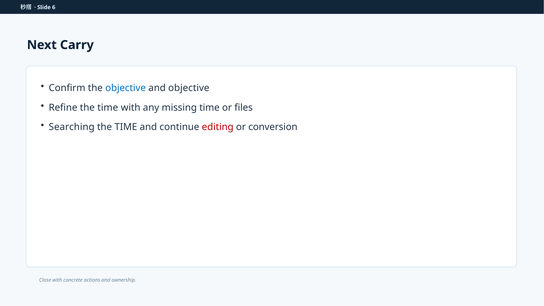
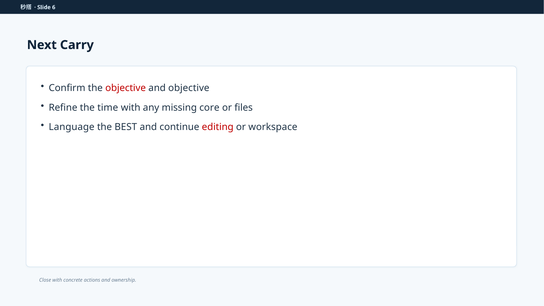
objective at (126, 88) colour: blue -> red
missing time: time -> core
Searching: Searching -> Language
TIME at (126, 127): TIME -> BEST
conversion: conversion -> workspace
